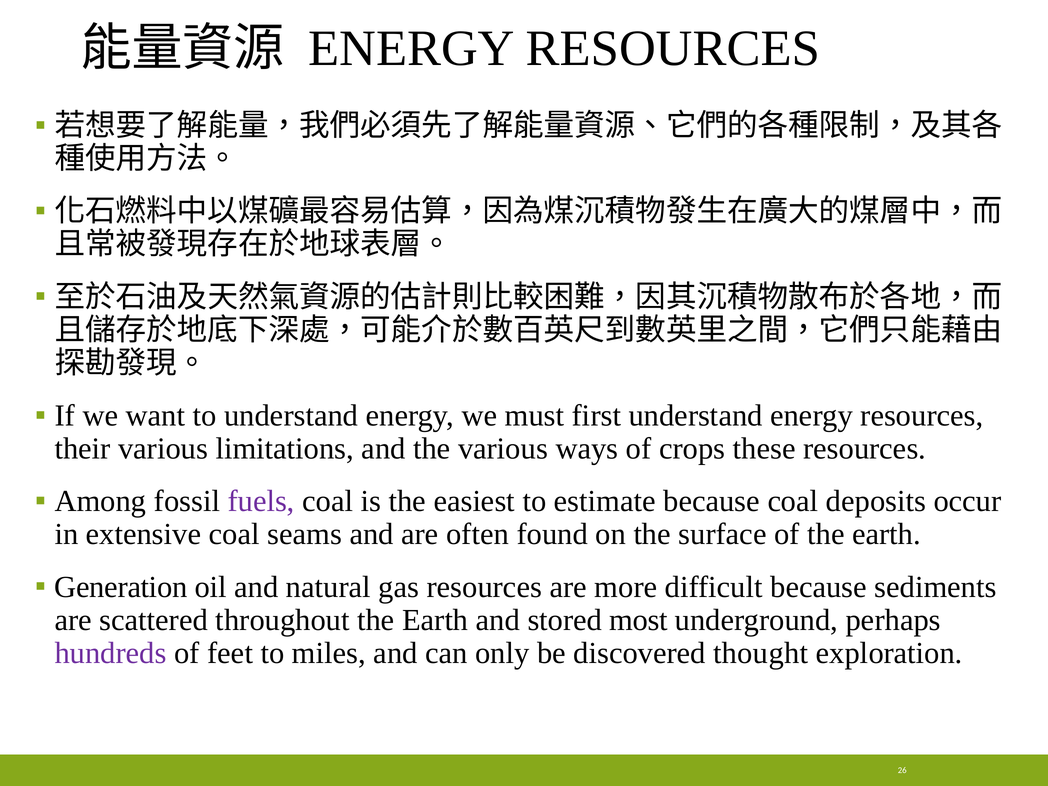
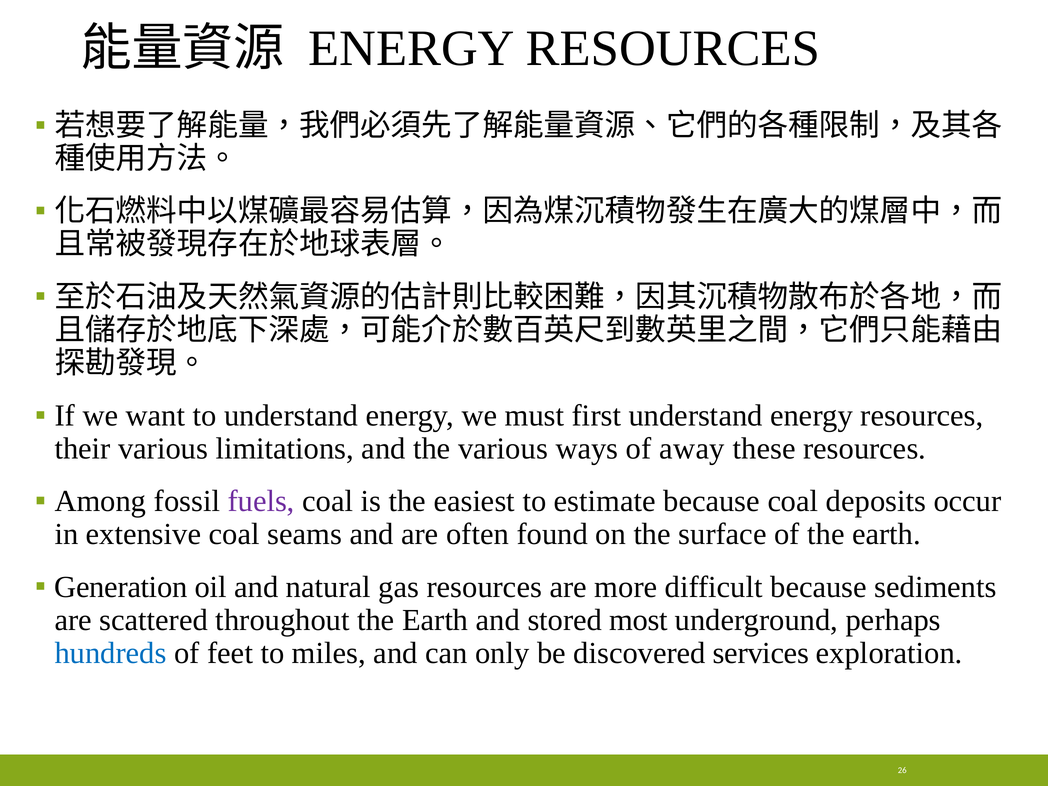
crops: crops -> away
hundreds colour: purple -> blue
thought: thought -> services
